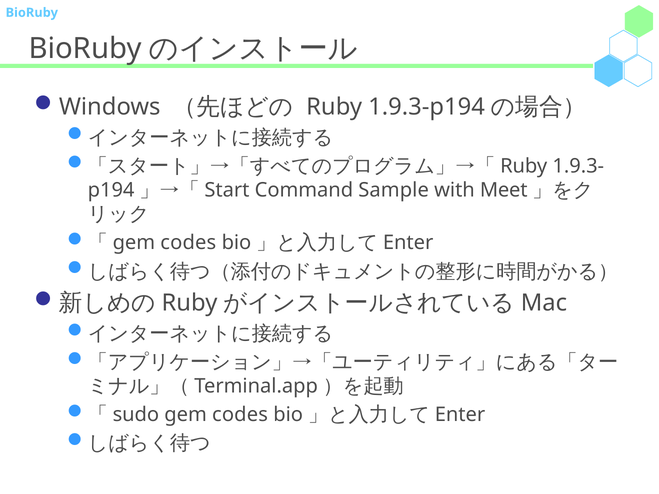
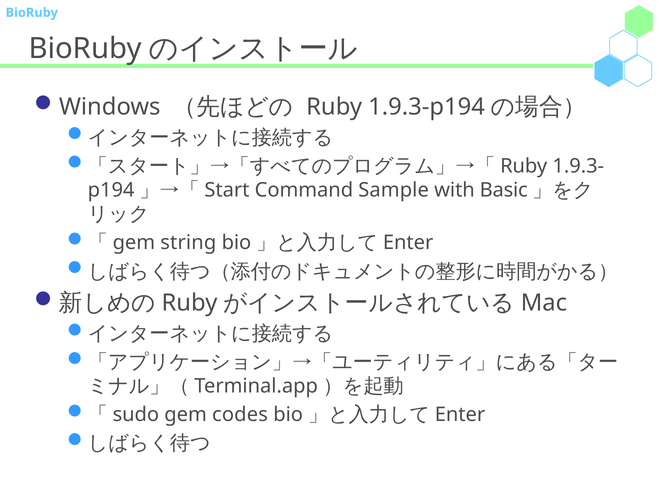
Meet: Meet -> Basic
codes at (188, 243): codes -> string
